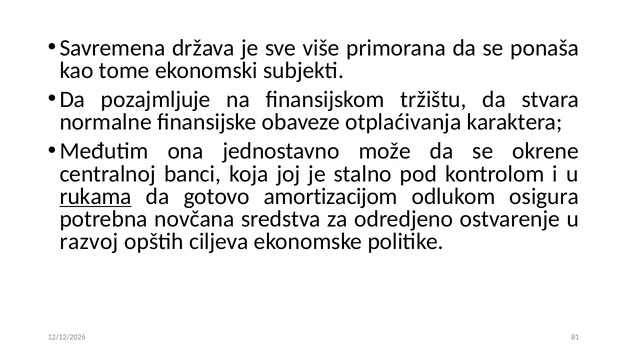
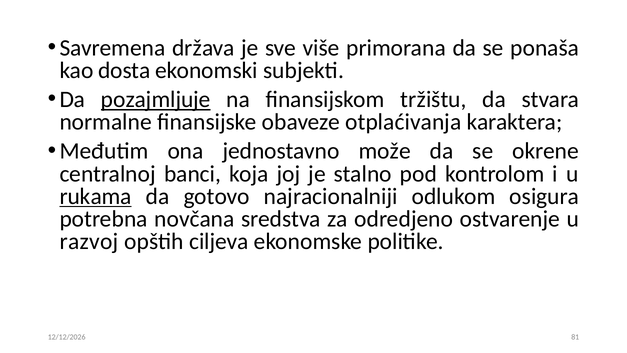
tome: tome -> dosta
pozajmljuje underline: none -> present
amortizacijom: amortizacijom -> najracionalniji
